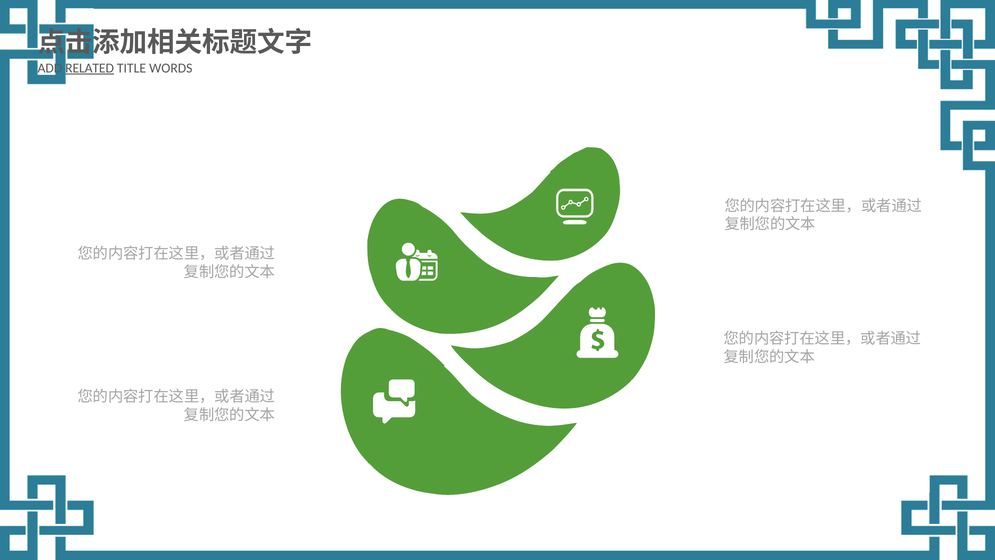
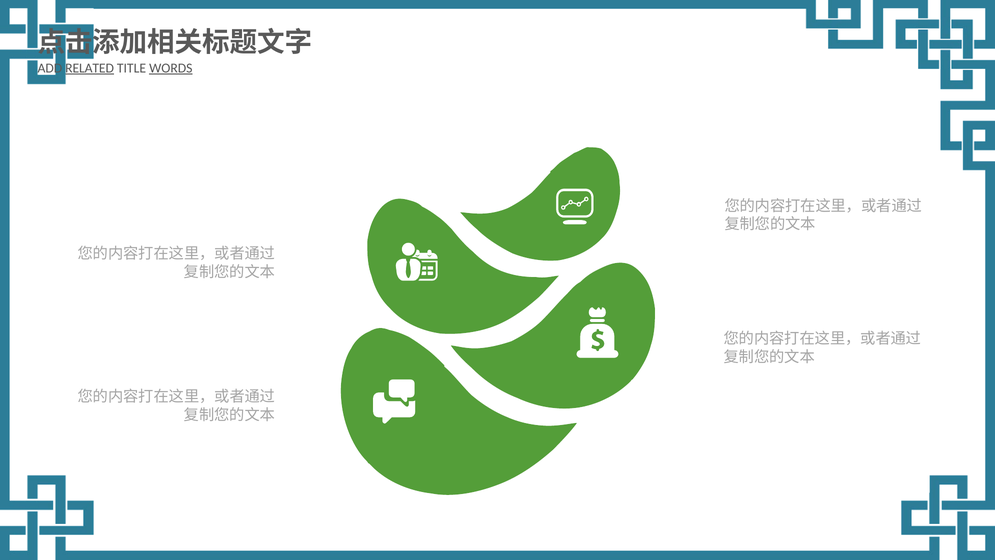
WORDS underline: none -> present
